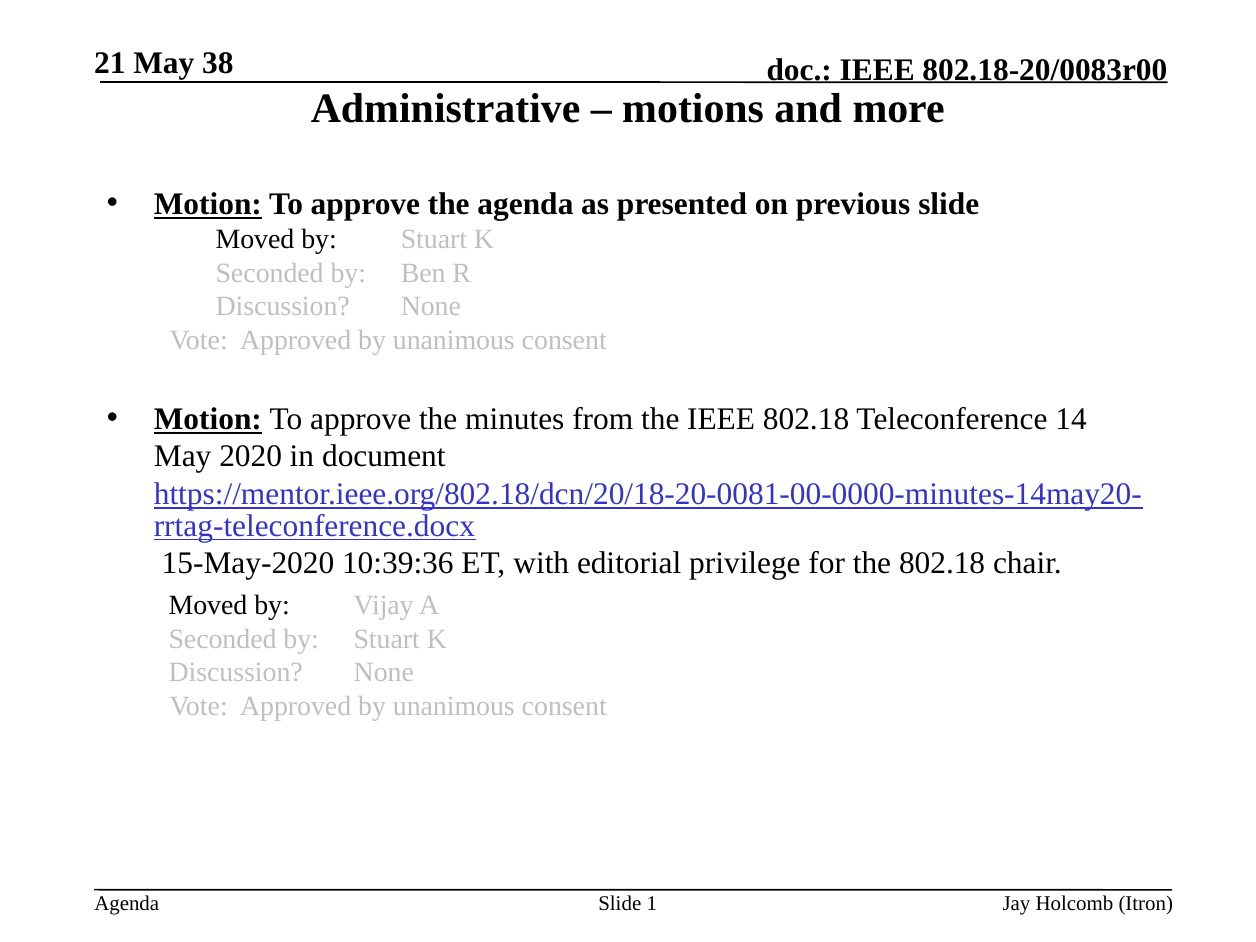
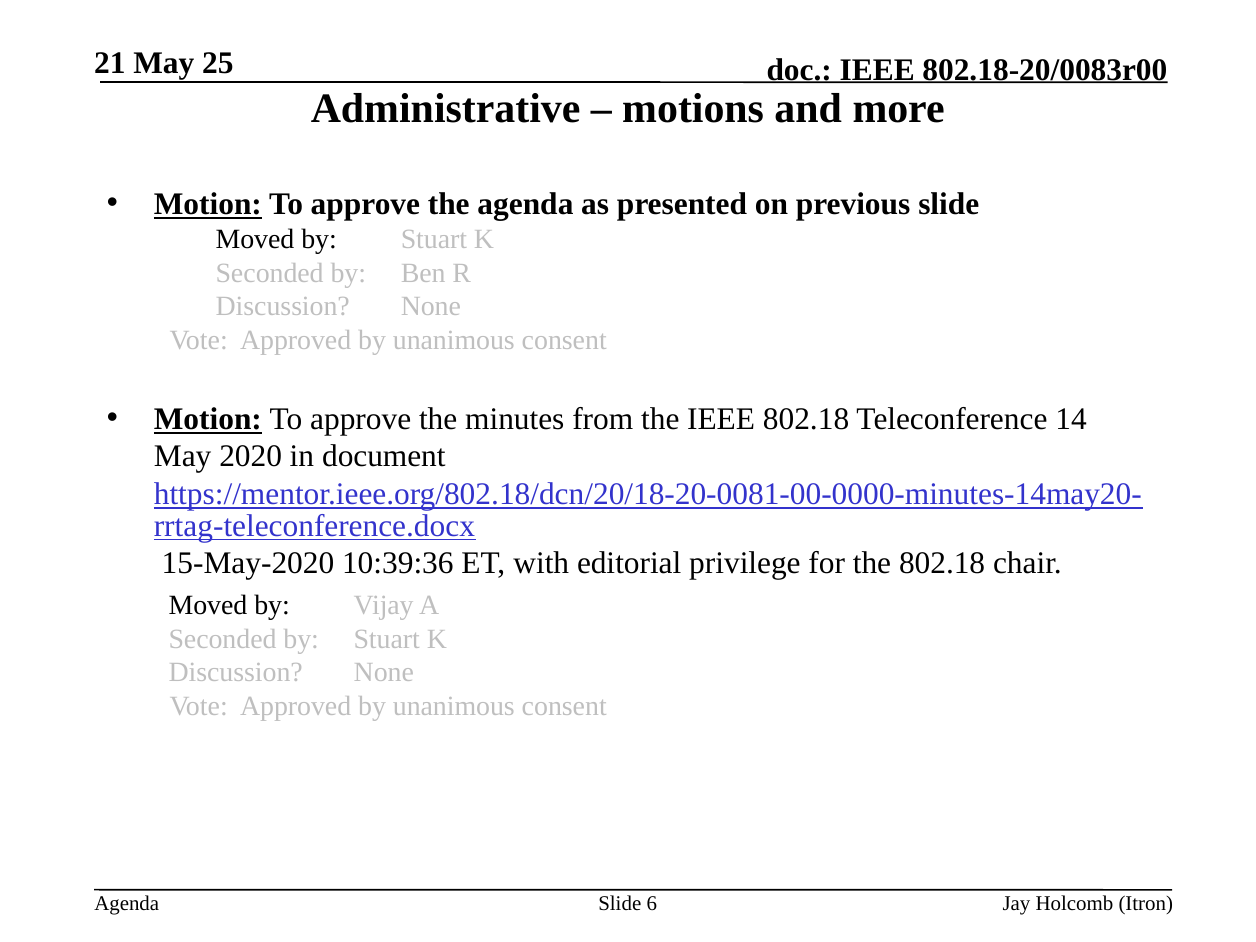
38: 38 -> 25
1: 1 -> 6
